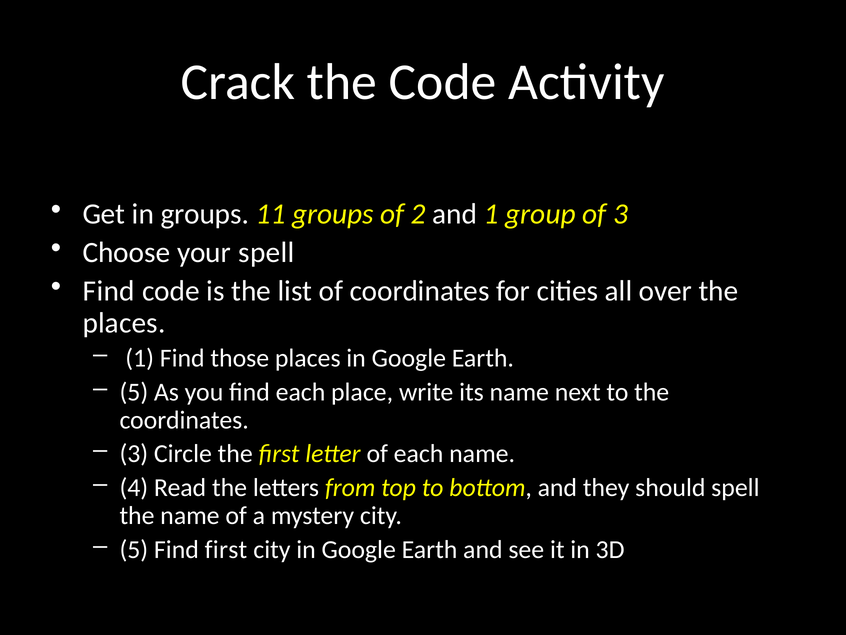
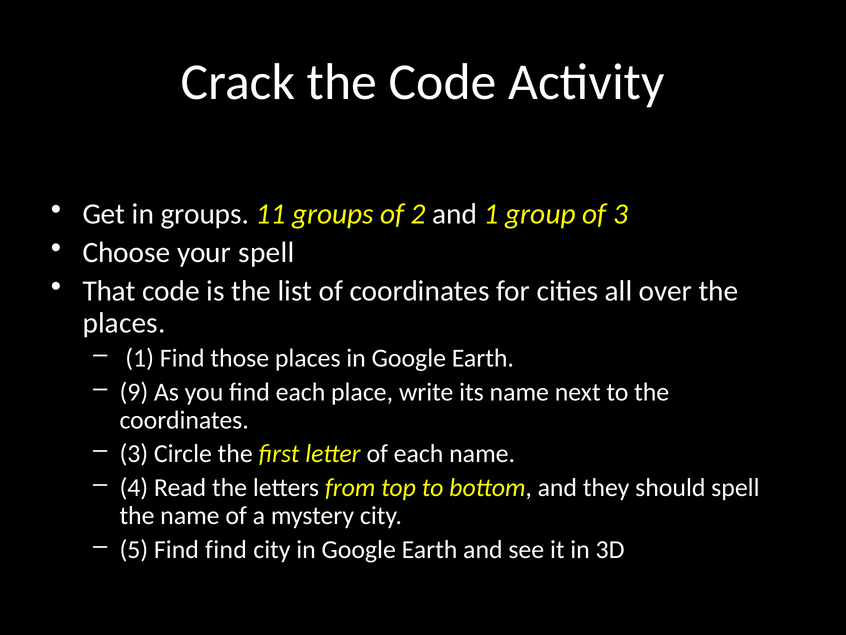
Find at (109, 291): Find -> That
5 at (134, 392): 5 -> 9
Find first: first -> find
